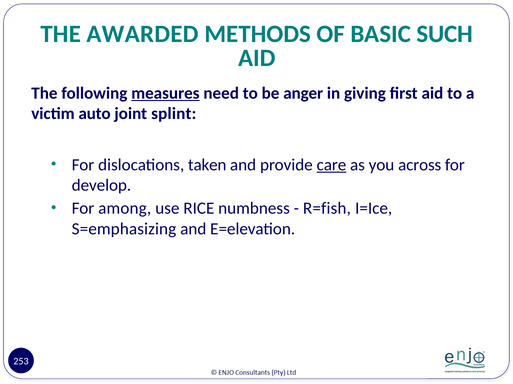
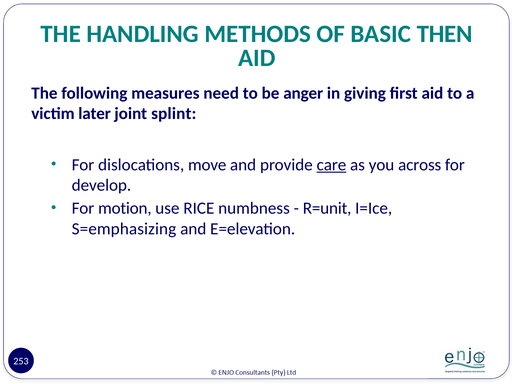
AWARDED: AWARDED -> HANDLING
SUCH: SUCH -> THEN
measures underline: present -> none
auto: auto -> later
taken: taken -> move
among: among -> motion
R=fish: R=fish -> R=unit
